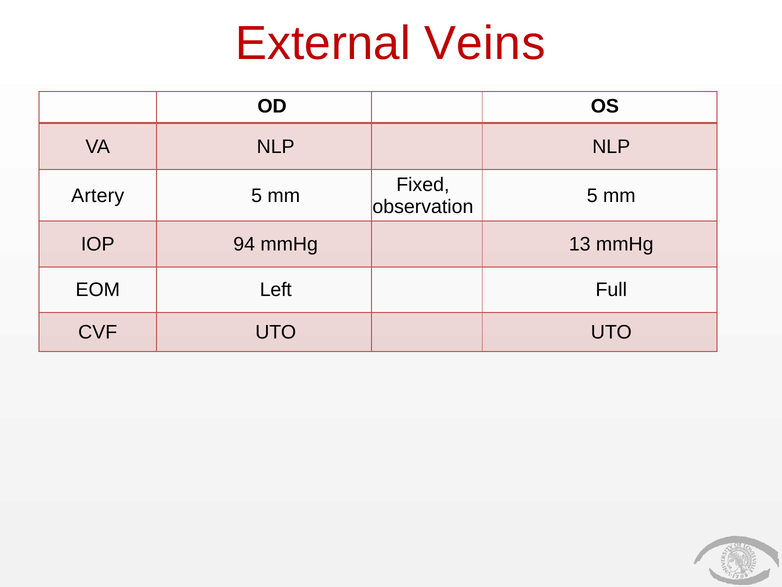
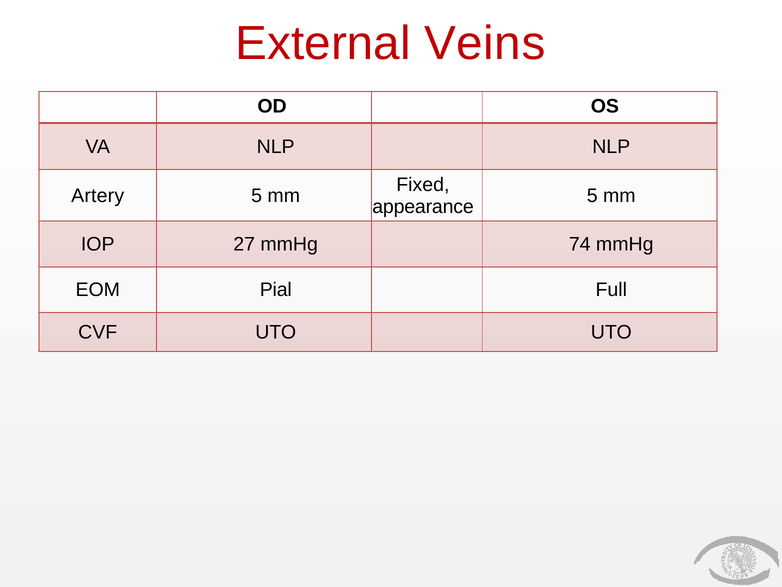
observation: observation -> appearance
94: 94 -> 27
13: 13 -> 74
Left: Left -> Pial
